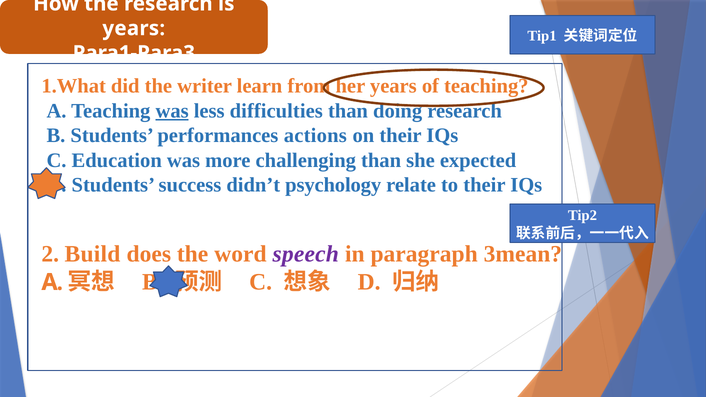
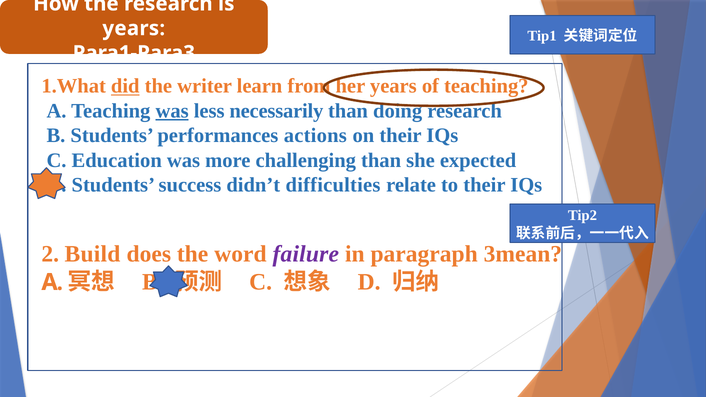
did underline: none -> present
difficulties: difficulties -> necessarily
psychology: psychology -> difficulties
speech: speech -> failure
